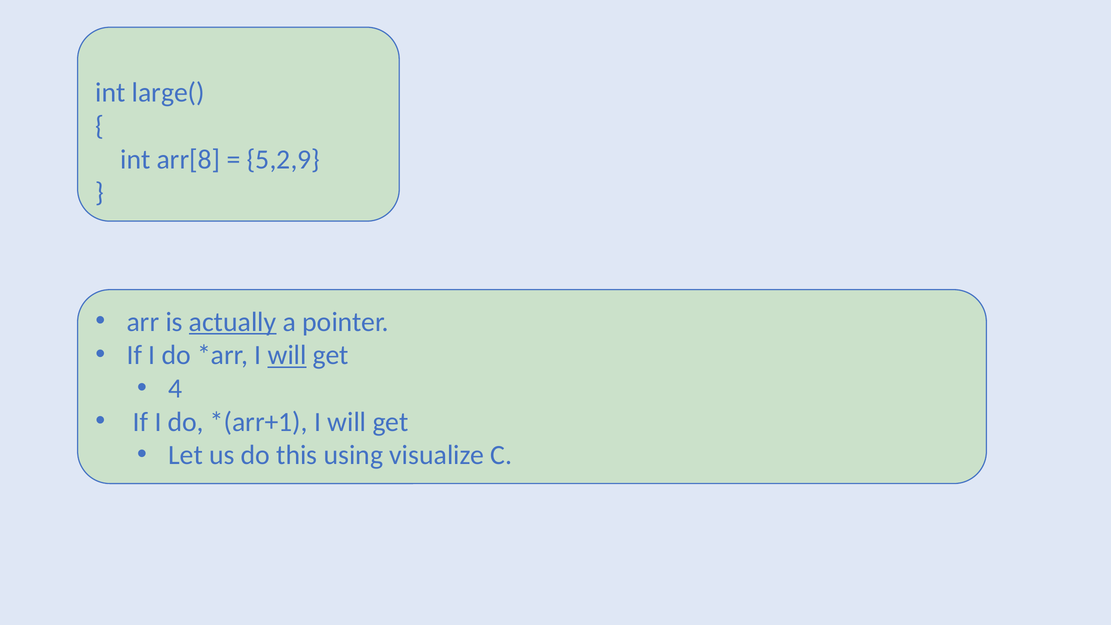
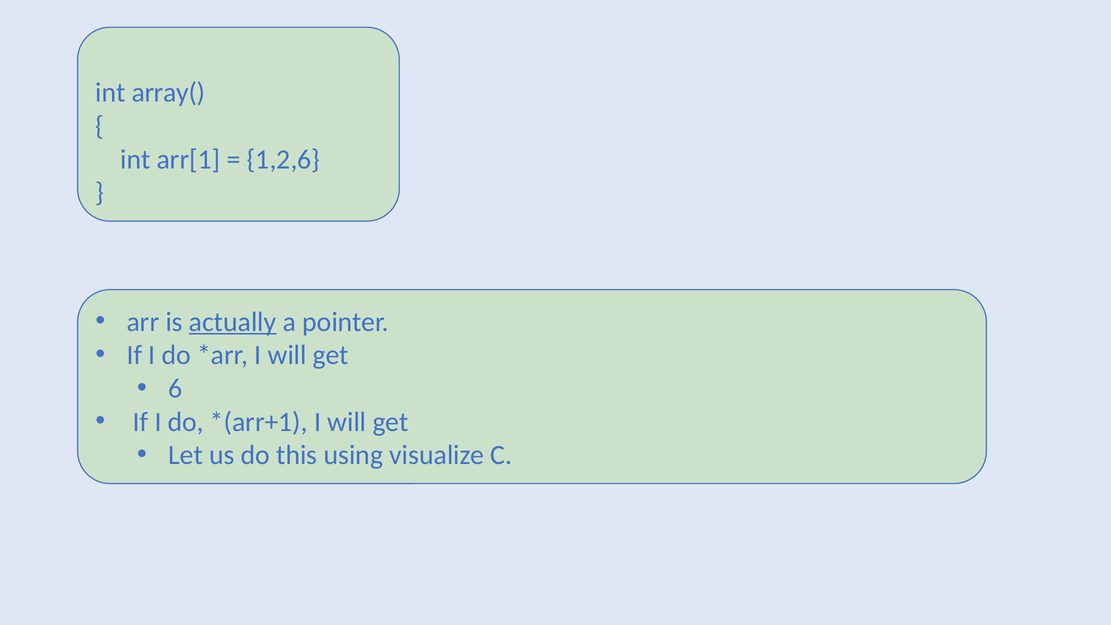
large(: large( -> array(
arr[8: arr[8 -> arr[1
5,2,9: 5,2,9 -> 1,2,6
will at (287, 355) underline: present -> none
4: 4 -> 6
